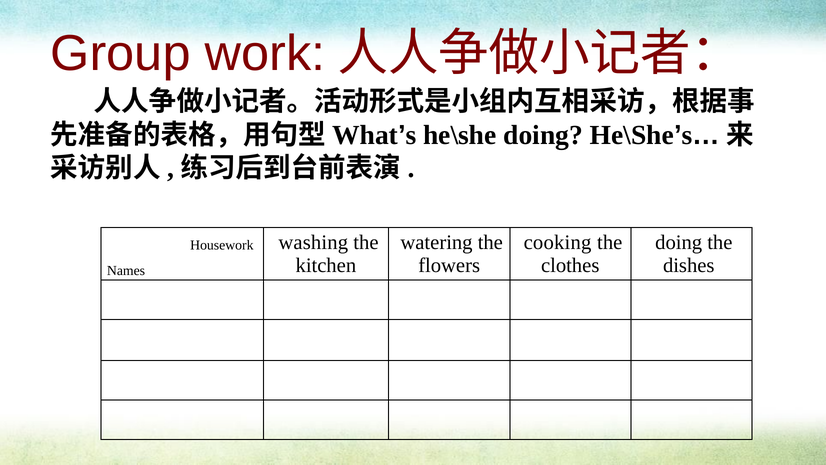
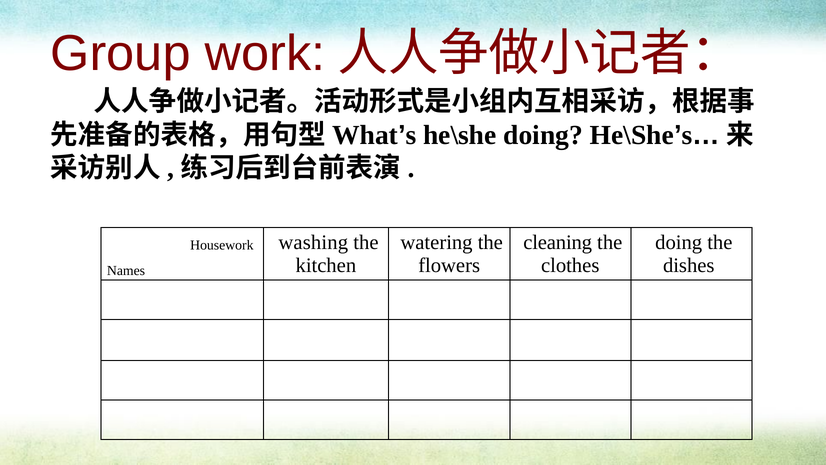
cooking: cooking -> cleaning
